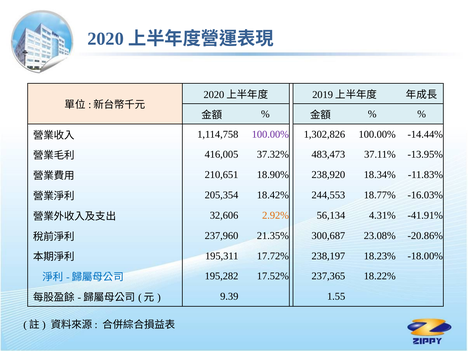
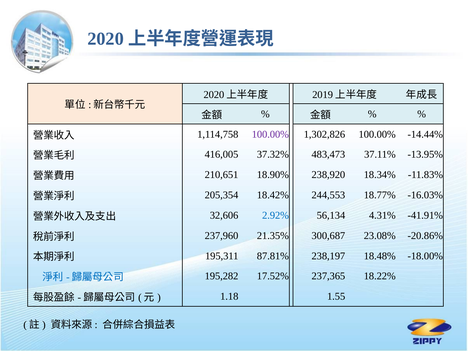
2.92% colour: orange -> blue
17.72%: 17.72% -> 87.81%
18.23%: 18.23% -> 18.48%
9.39: 9.39 -> 1.18
